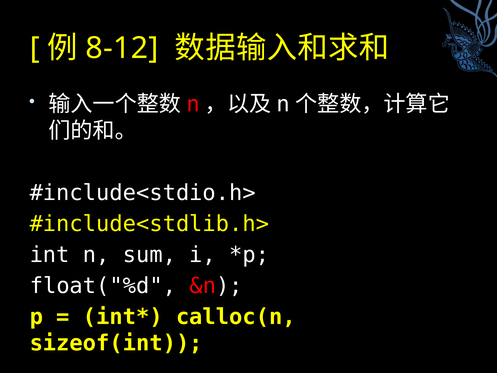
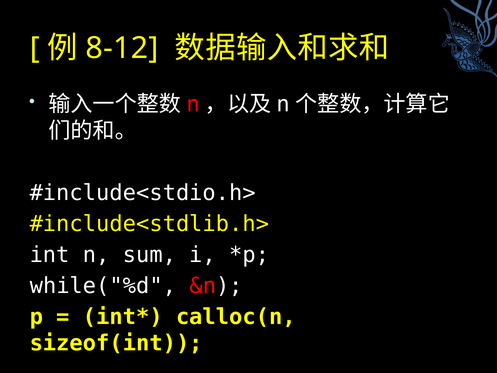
float("%d: float("%d -> while("%d
